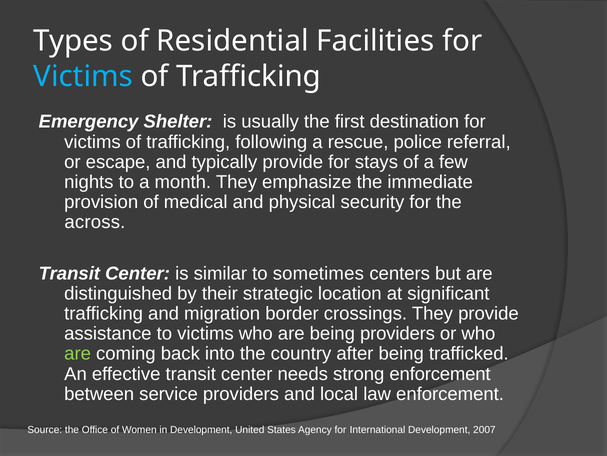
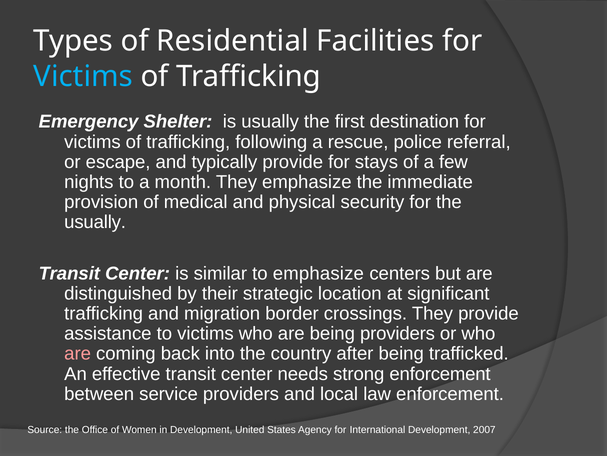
across at (95, 222): across -> usually
to sometimes: sometimes -> emphasize
are at (78, 353) colour: light green -> pink
